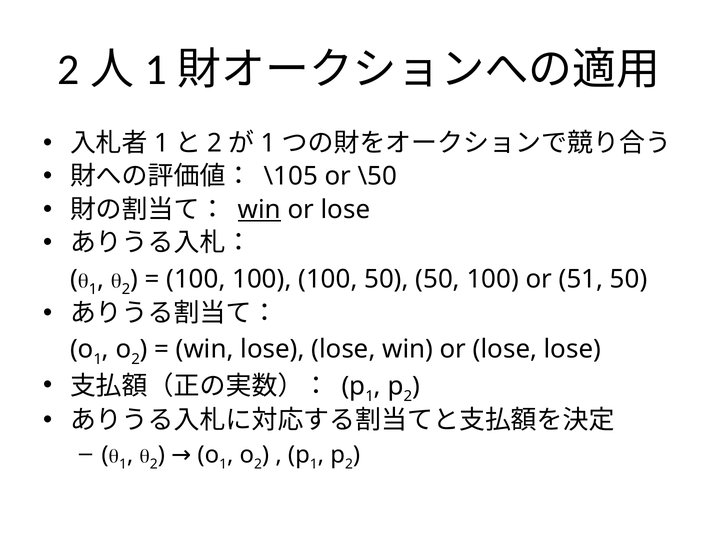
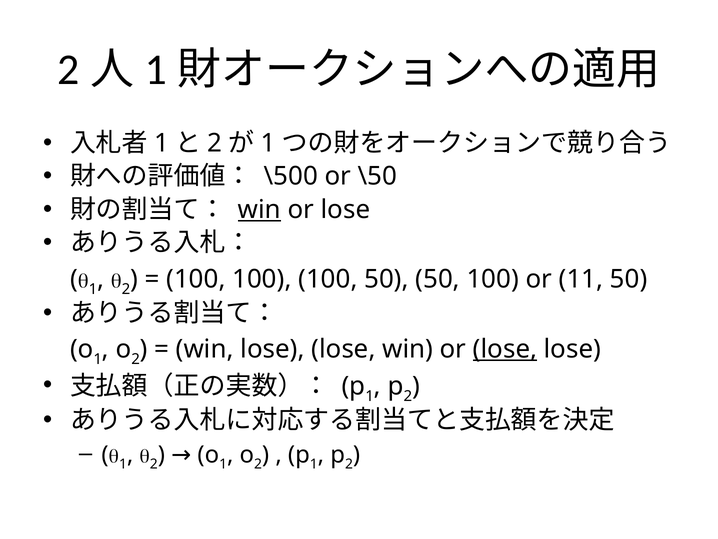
\105: \105 -> \500
51: 51 -> 11
lose at (505, 349) underline: none -> present
